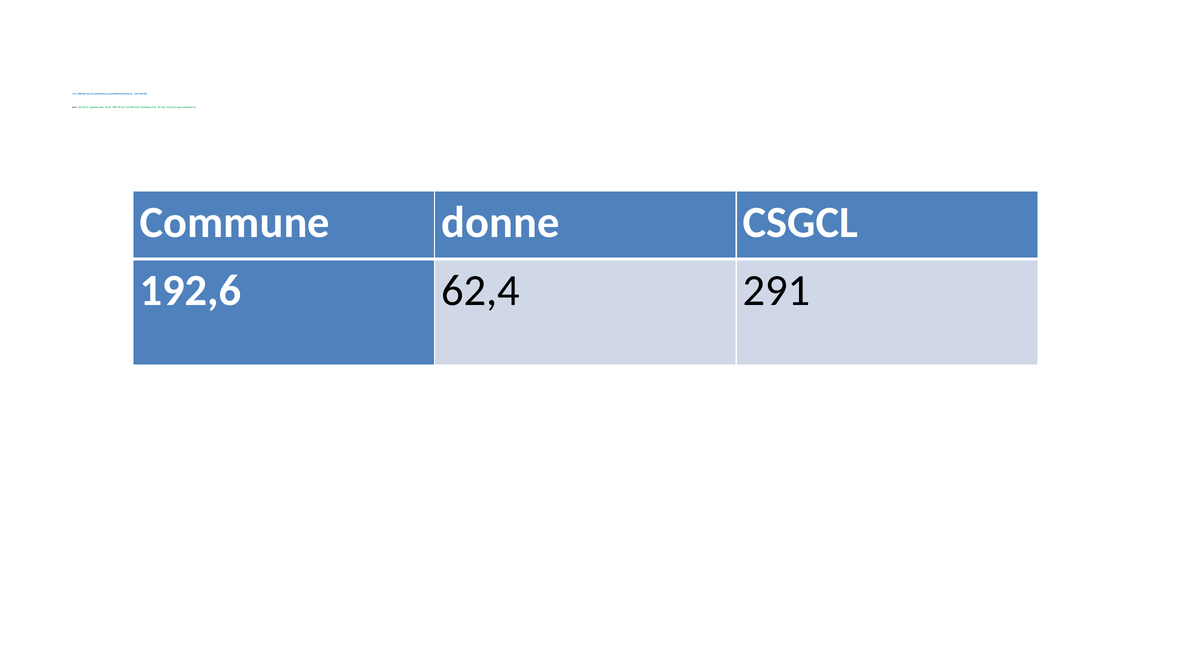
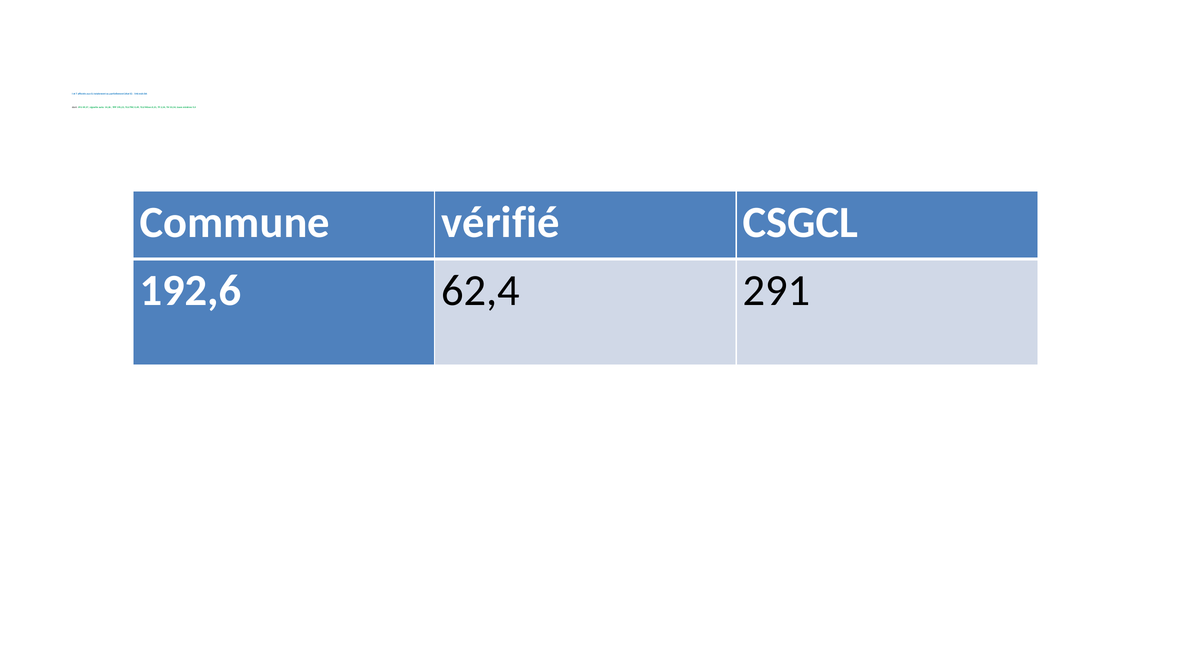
donne: donne -> vérifié
